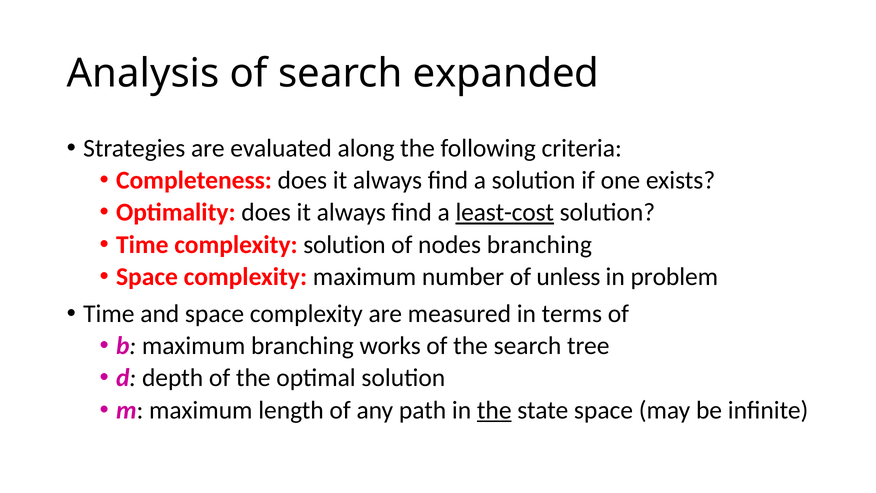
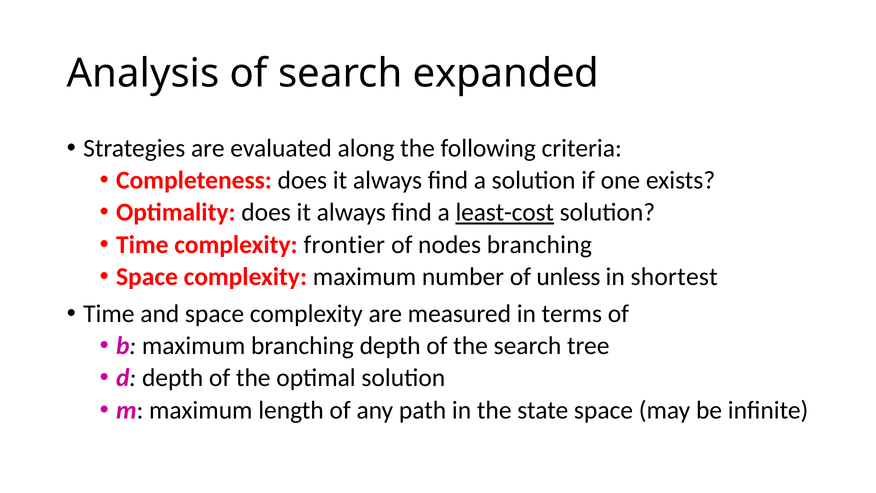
complexity solution: solution -> frontier
problem: problem -> shortest
branching works: works -> depth
the at (494, 410) underline: present -> none
